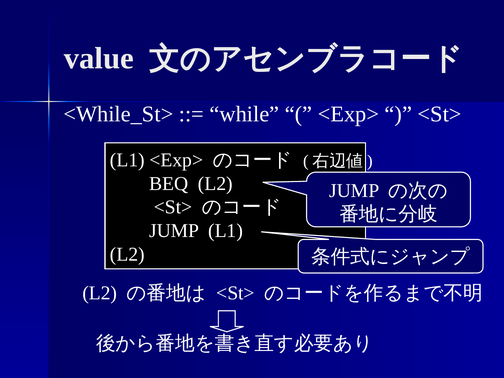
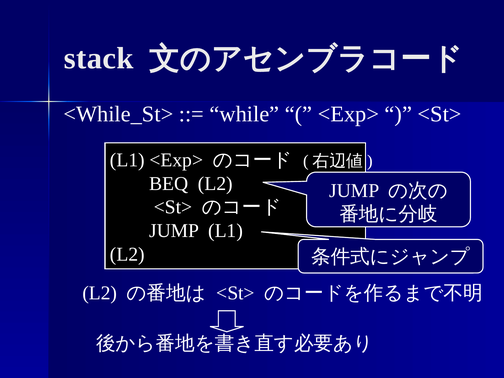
value: value -> stack
